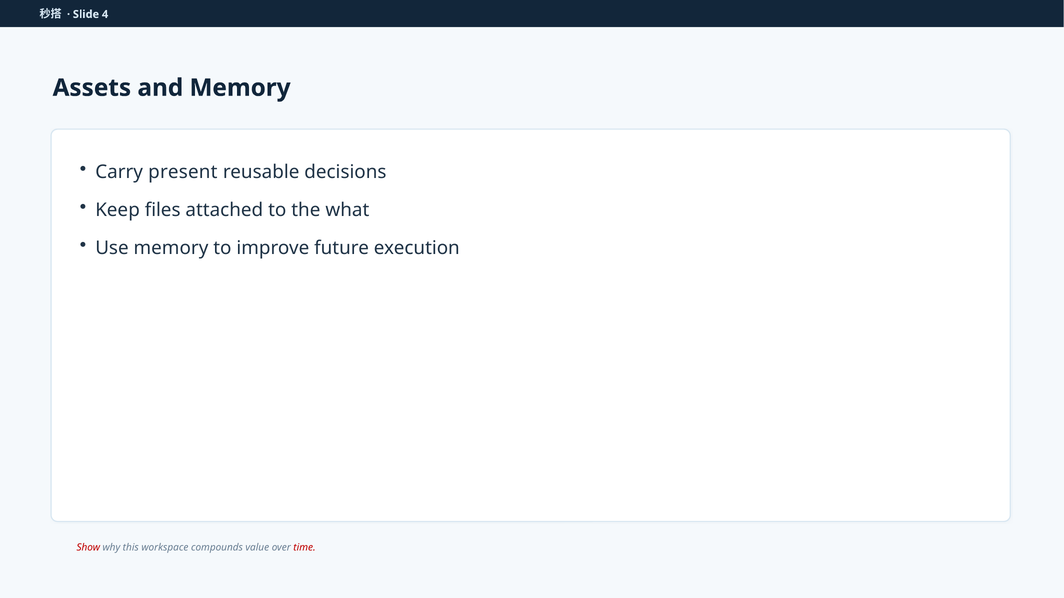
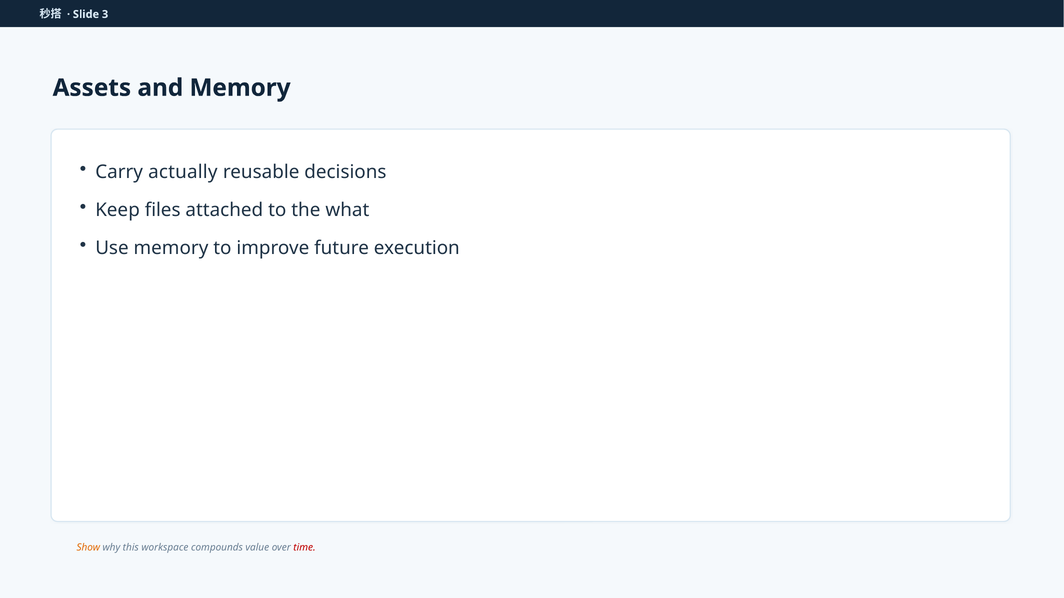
4: 4 -> 3
present: present -> actually
Show colour: red -> orange
